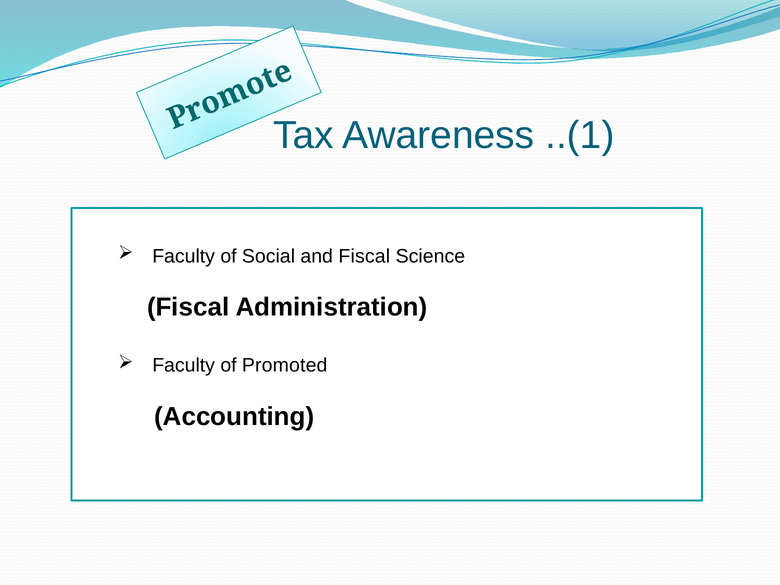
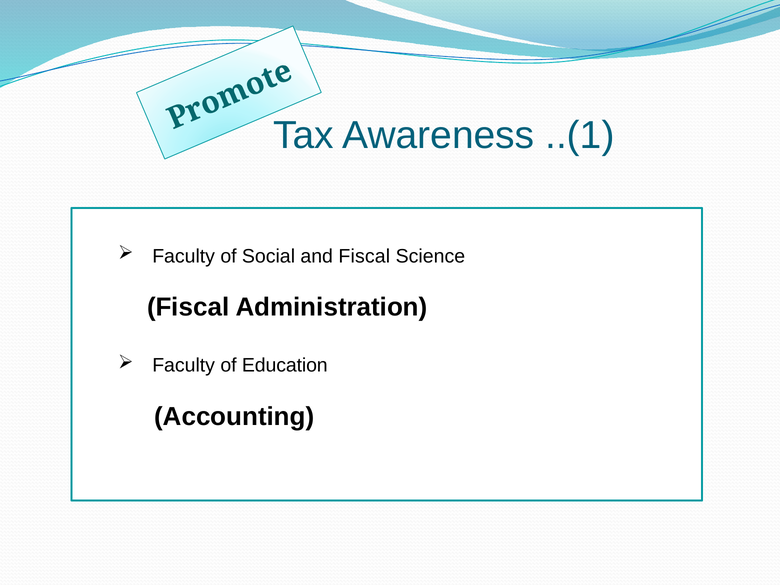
Promoted: Promoted -> Education
